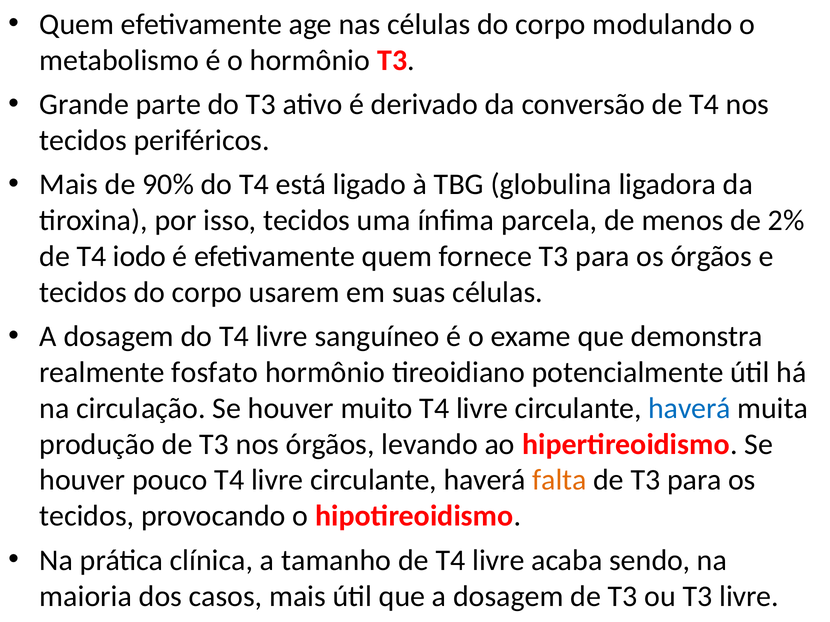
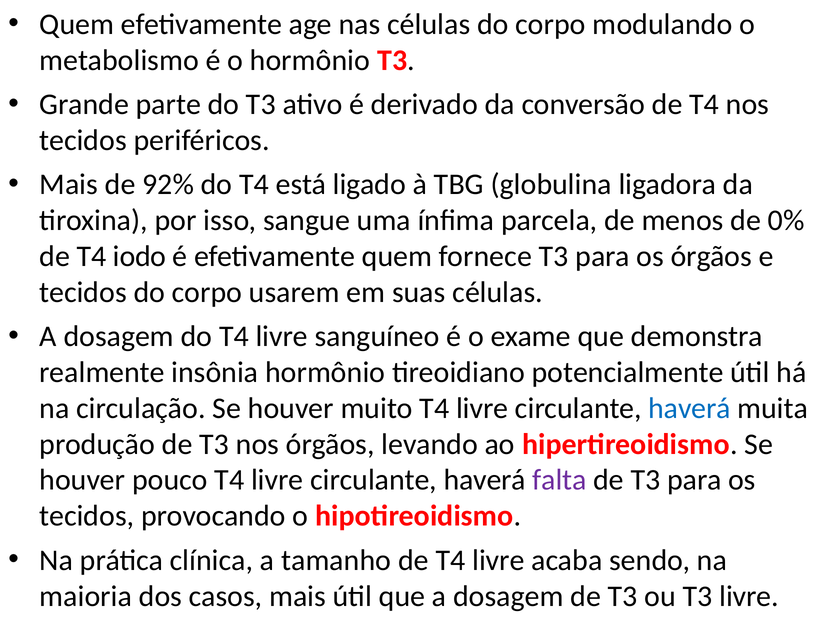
90%: 90% -> 92%
isso tecidos: tecidos -> sangue
2%: 2% -> 0%
fosfato: fosfato -> insônia
falta colour: orange -> purple
